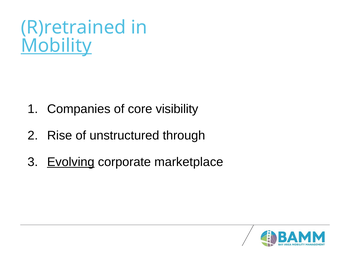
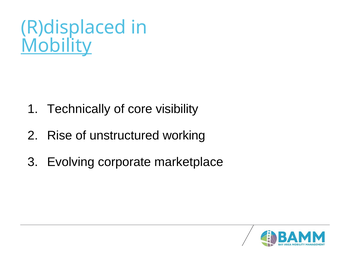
R)retrained: R)retrained -> R)displaced
Companies: Companies -> Technically
through: through -> working
Evolving underline: present -> none
